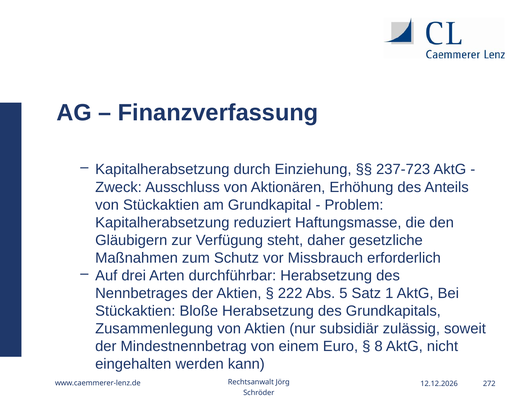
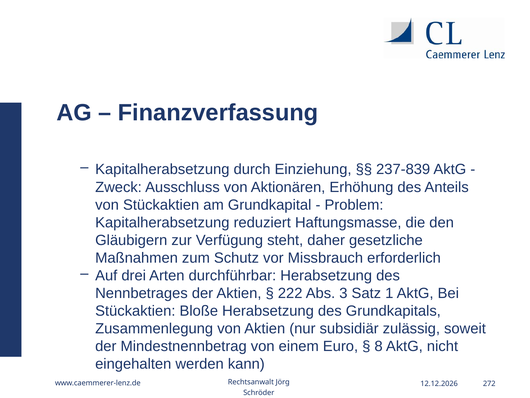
237-723: 237-723 -> 237-839
5: 5 -> 3
